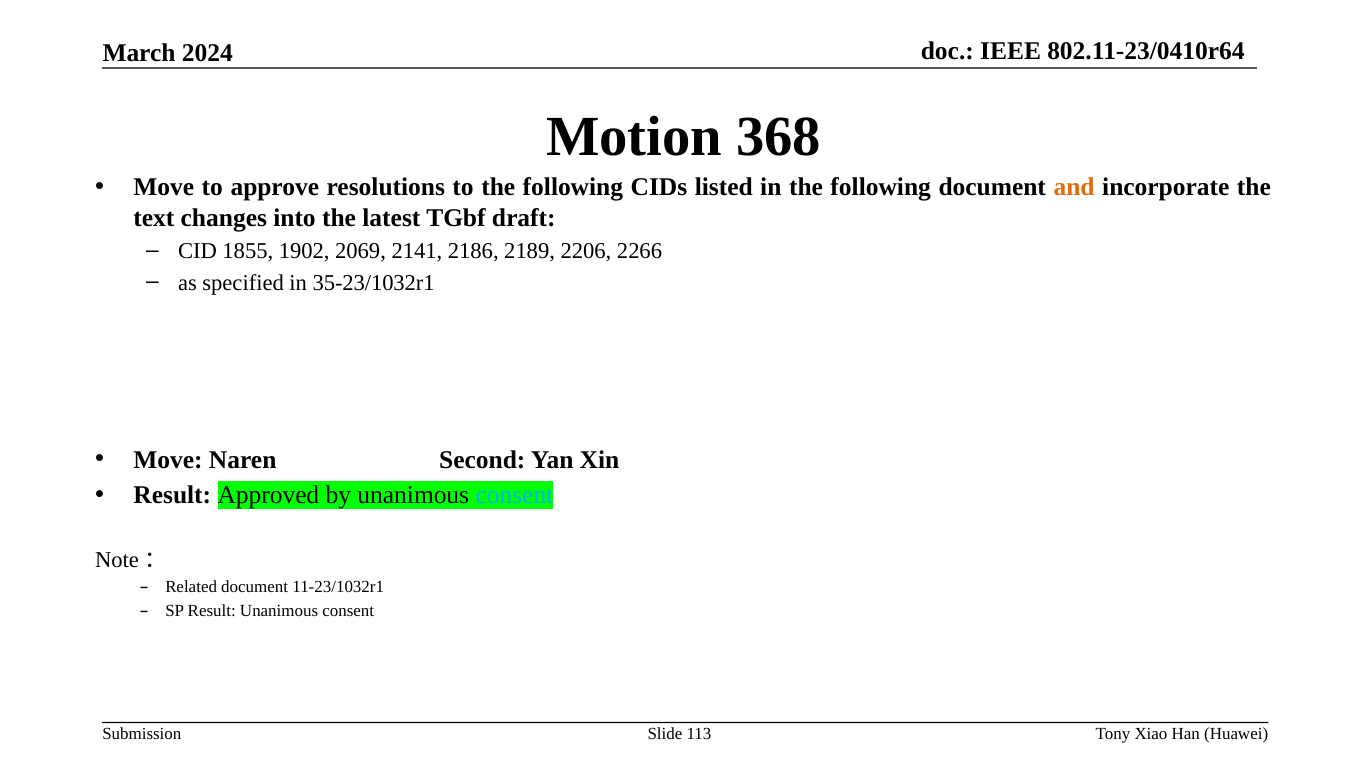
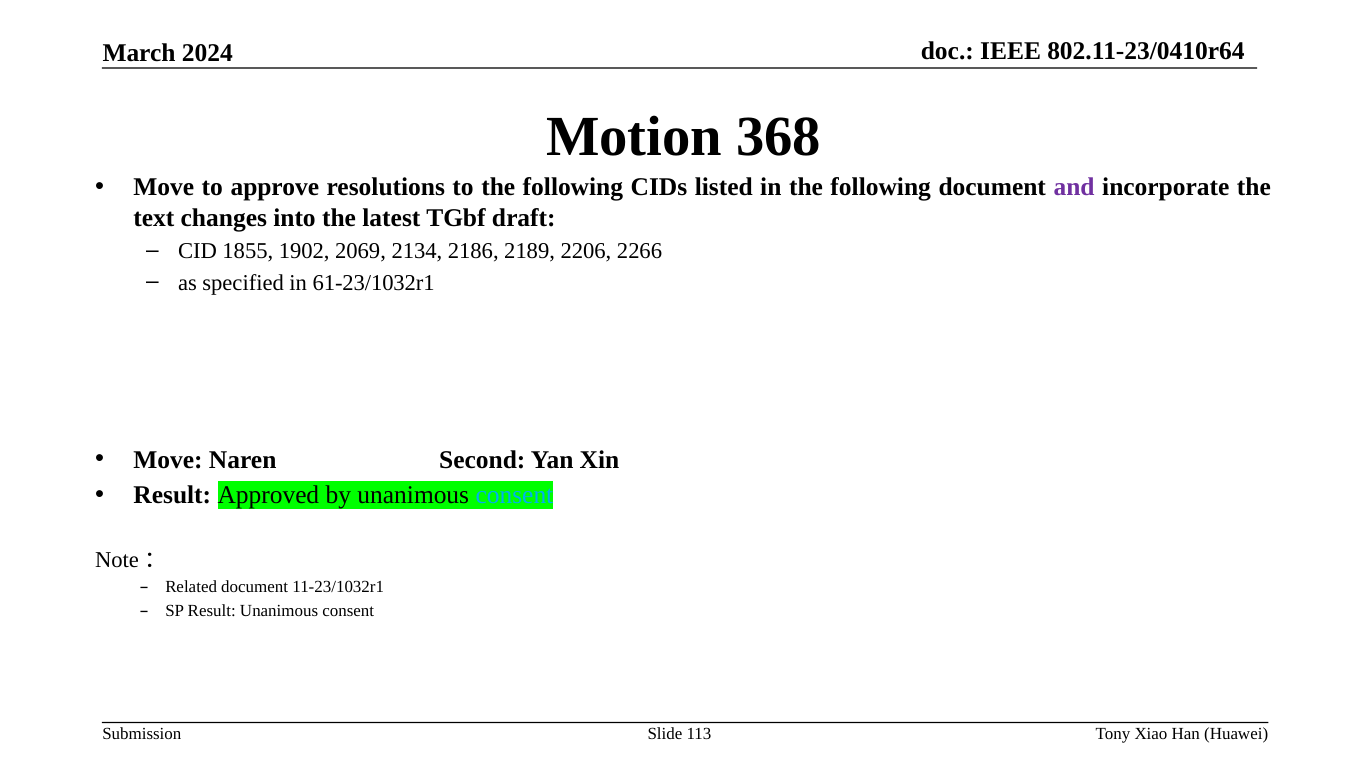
and colour: orange -> purple
2141: 2141 -> 2134
35-23/1032r1: 35-23/1032r1 -> 61-23/1032r1
